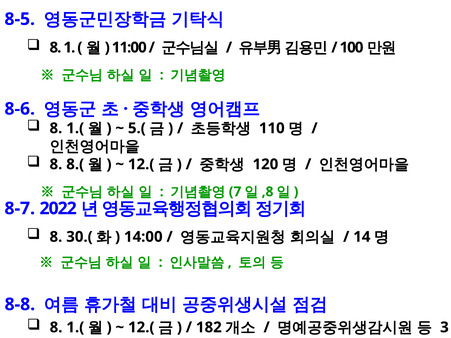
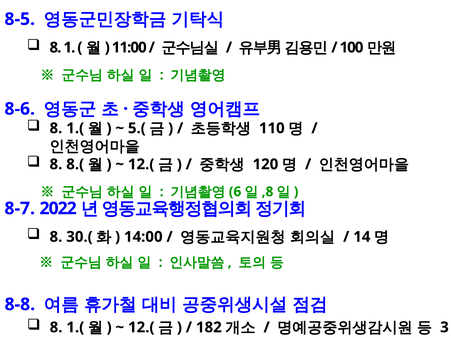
7: 7 -> 6
